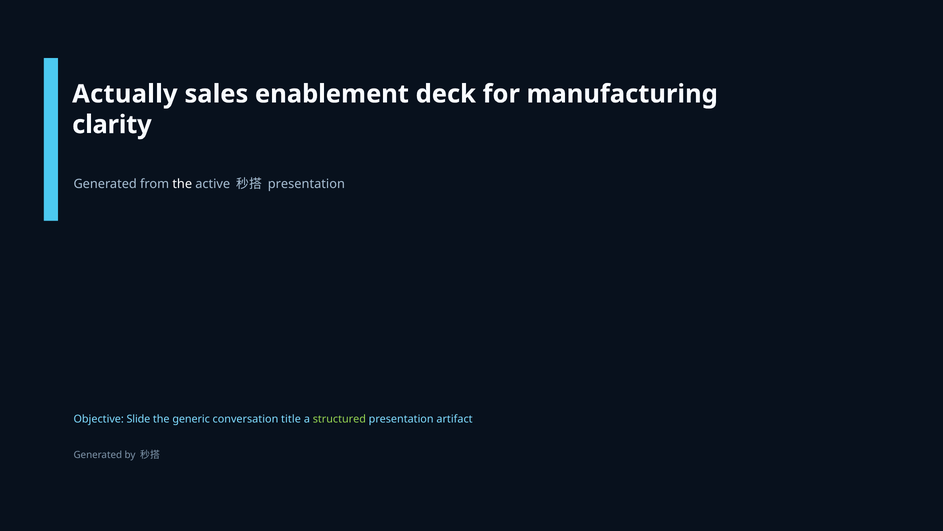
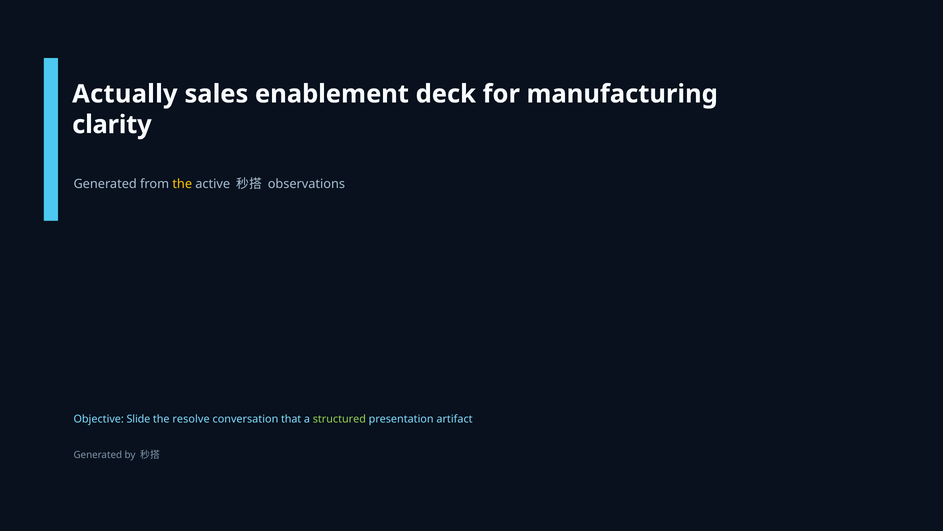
the at (182, 184) colour: white -> yellow
presentation at (306, 184): presentation -> observations
generic: generic -> resolve
title: title -> that
